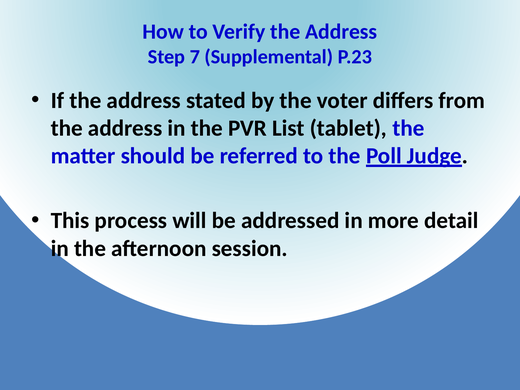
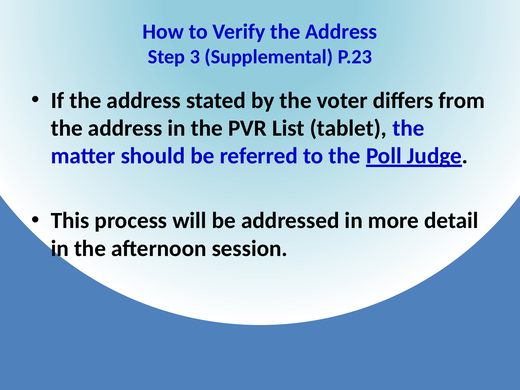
7: 7 -> 3
